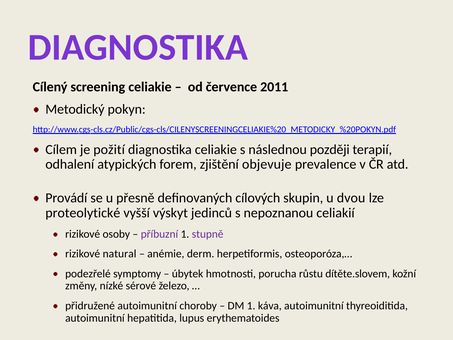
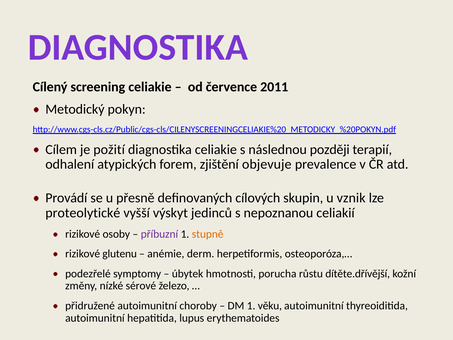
dvou: dvou -> vznik
stupně colour: purple -> orange
natural: natural -> glutenu
dítěte.slovem: dítěte.slovem -> dítěte.dřívější
káva: káva -> věku
